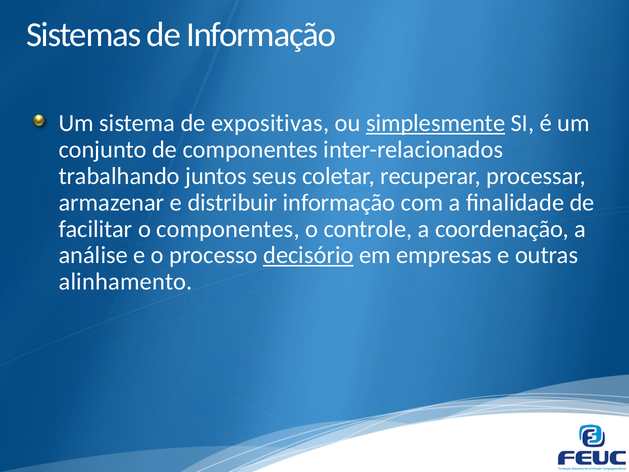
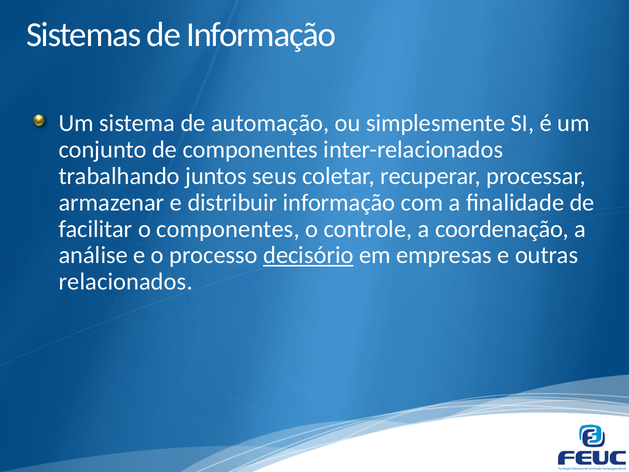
expositivas: expositivas -> automação
simplesmente underline: present -> none
alinhamento: alinhamento -> relacionados
